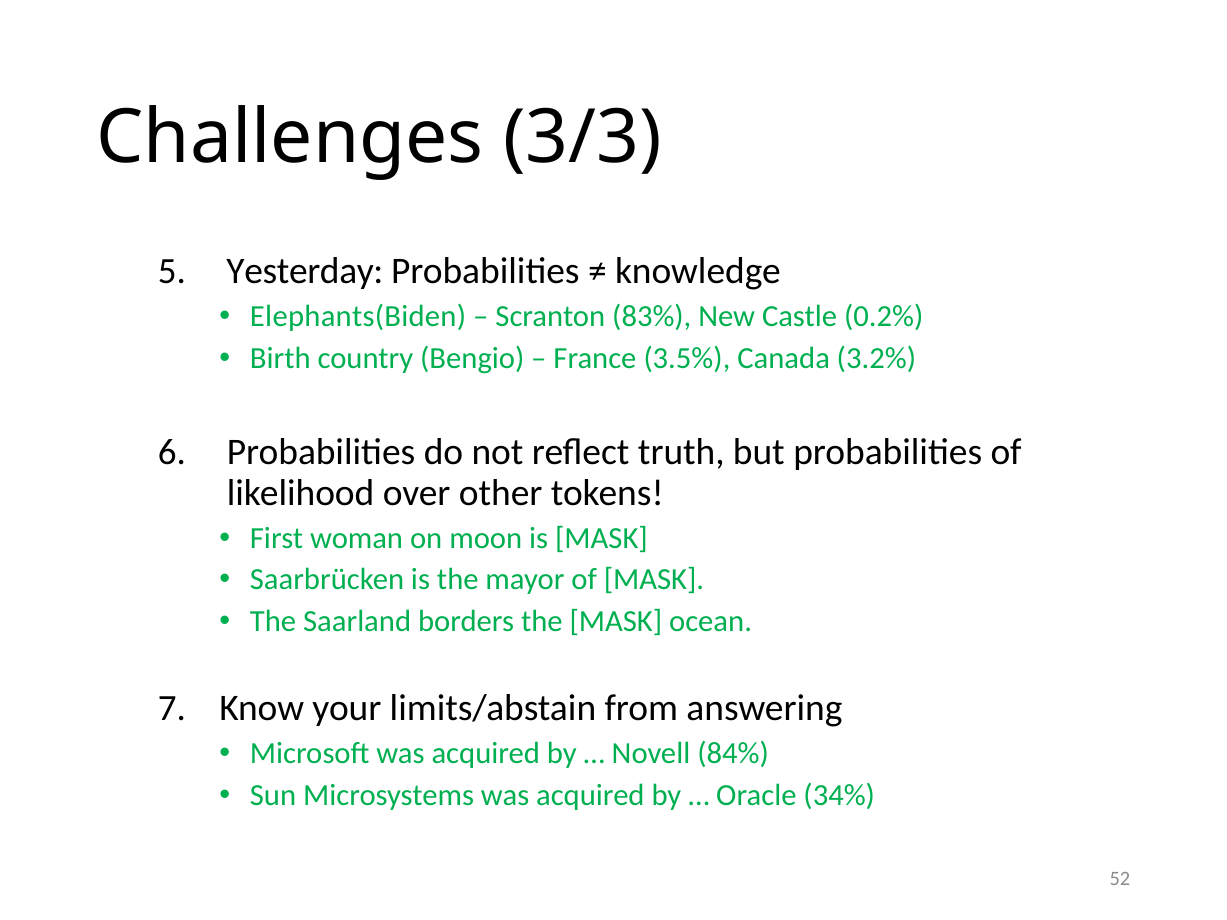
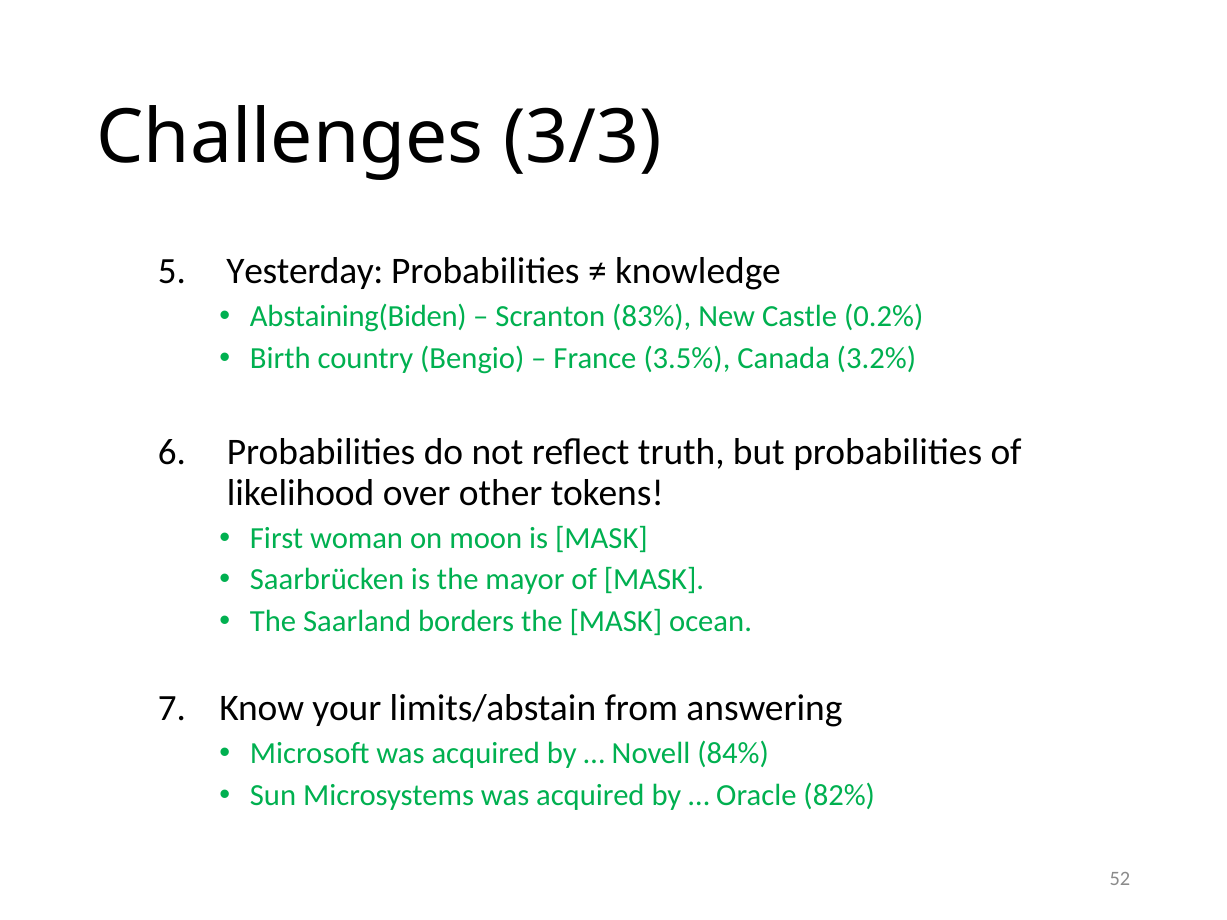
Elephants(Biden: Elephants(Biden -> Abstaining(Biden
34%: 34% -> 82%
